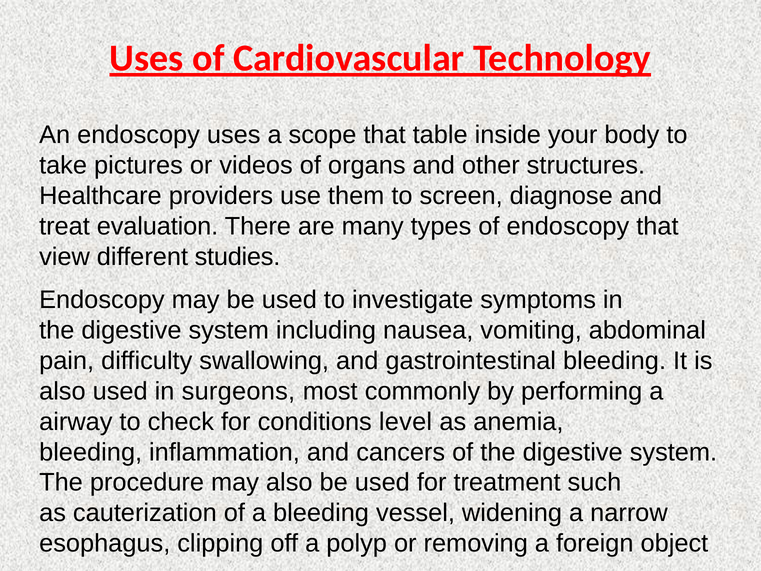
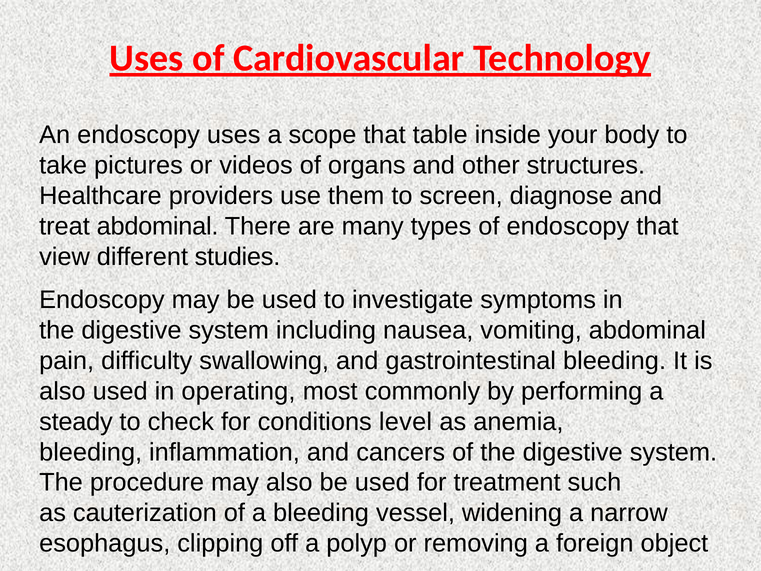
treat evaluation: evaluation -> abdominal
surgeons: surgeons -> operating
airway: airway -> steady
